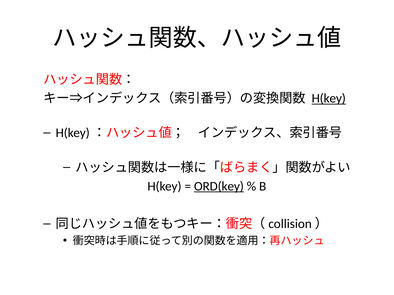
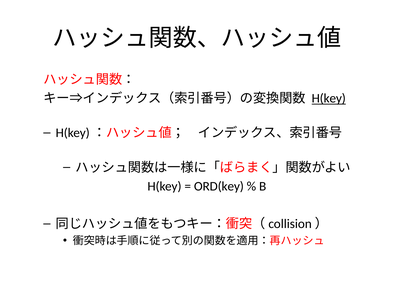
ORD(key underline: present -> none
